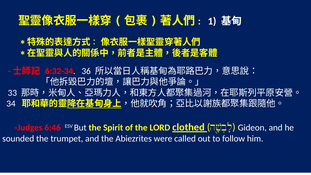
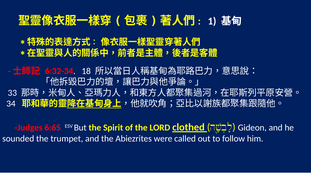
36: 36 -> 18
6:46: 6:46 -> 6:65
